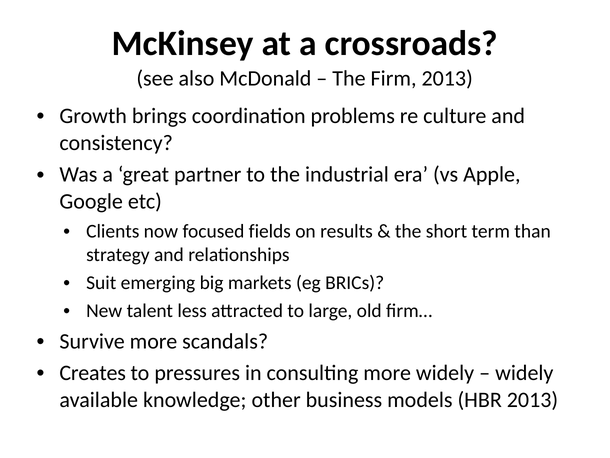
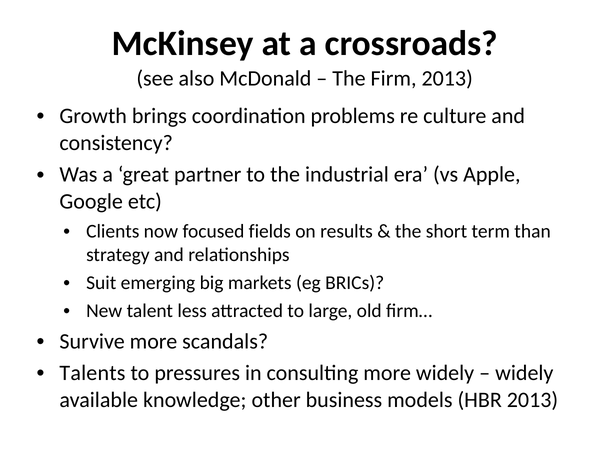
Creates: Creates -> Talents
